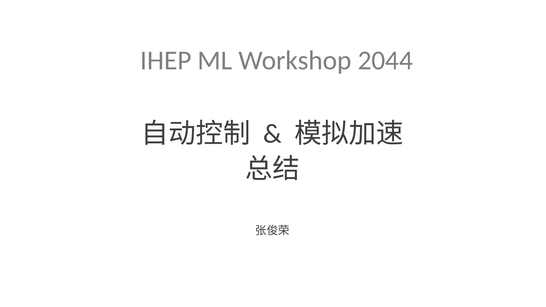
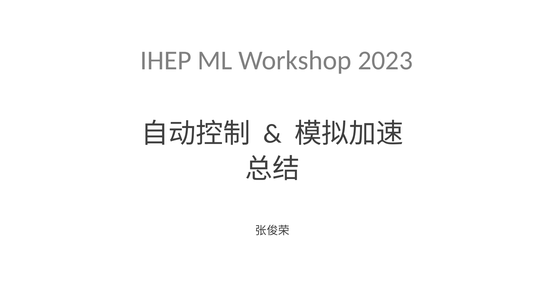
2044: 2044 -> 2023
